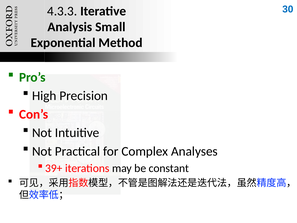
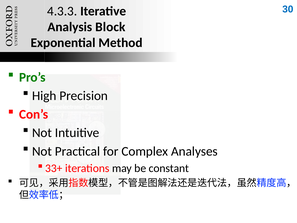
Small: Small -> Block
39+: 39+ -> 33+
